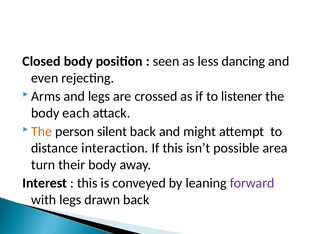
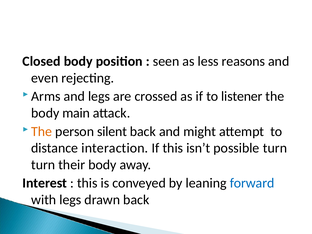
dancing: dancing -> reasons
each: each -> main
possible area: area -> turn
forward colour: purple -> blue
